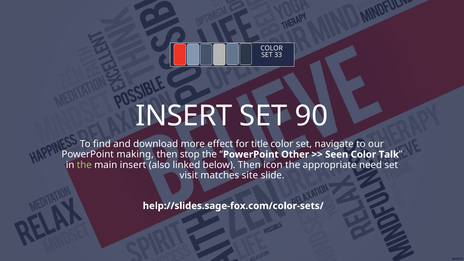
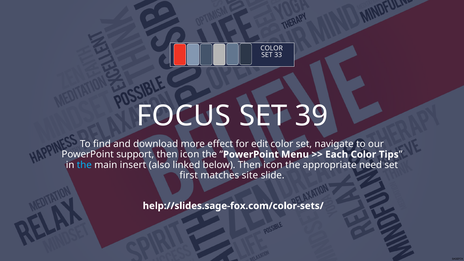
INSERT at (184, 116): INSERT -> FOCUS
90: 90 -> 39
title: title -> edit
making: making -> support
stop at (190, 154): stop -> icon
Other: Other -> Menu
Seen: Seen -> Each
Talk: Talk -> Tips
the at (84, 165) colour: light green -> light blue
visit: visit -> first
